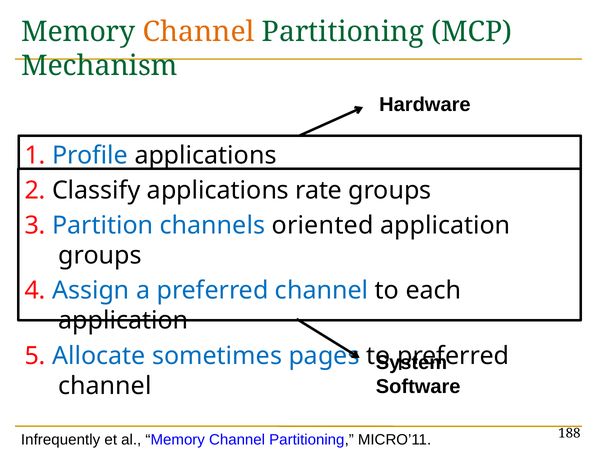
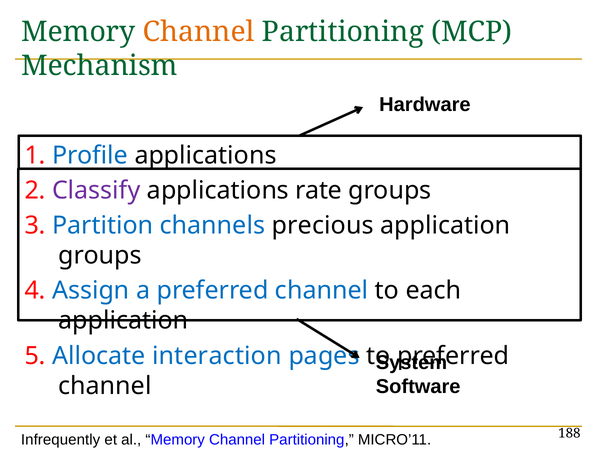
Classify colour: black -> purple
oriented: oriented -> precious
sometimes: sometimes -> interaction
